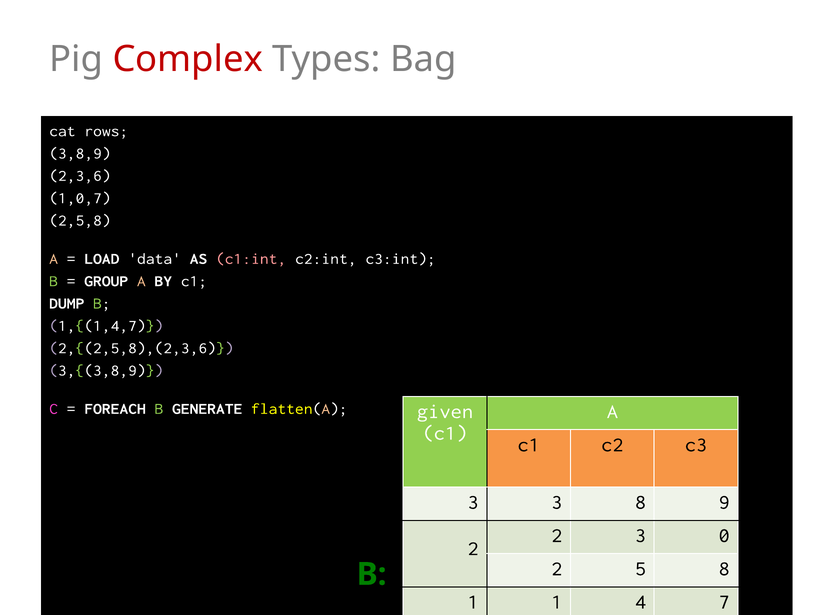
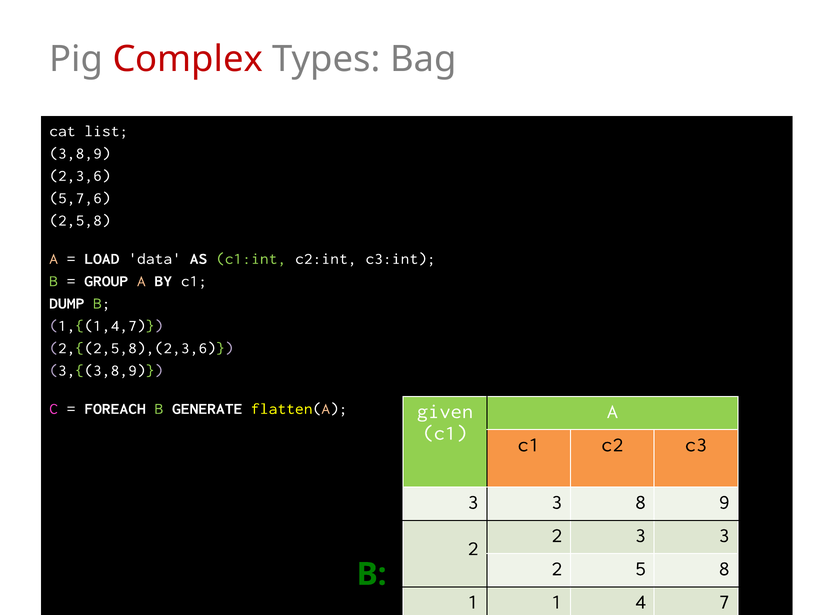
rows: rows -> list
1,0,7: 1,0,7 -> 5,7,6
c1:int colour: pink -> light green
2 3 0: 0 -> 3
